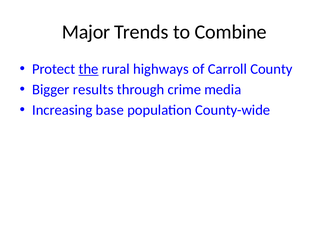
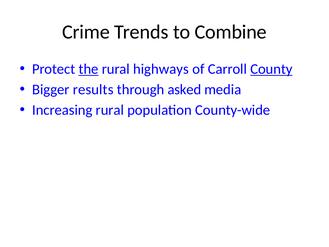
Major: Major -> Crime
County underline: none -> present
crime: crime -> asked
Increasing base: base -> rural
